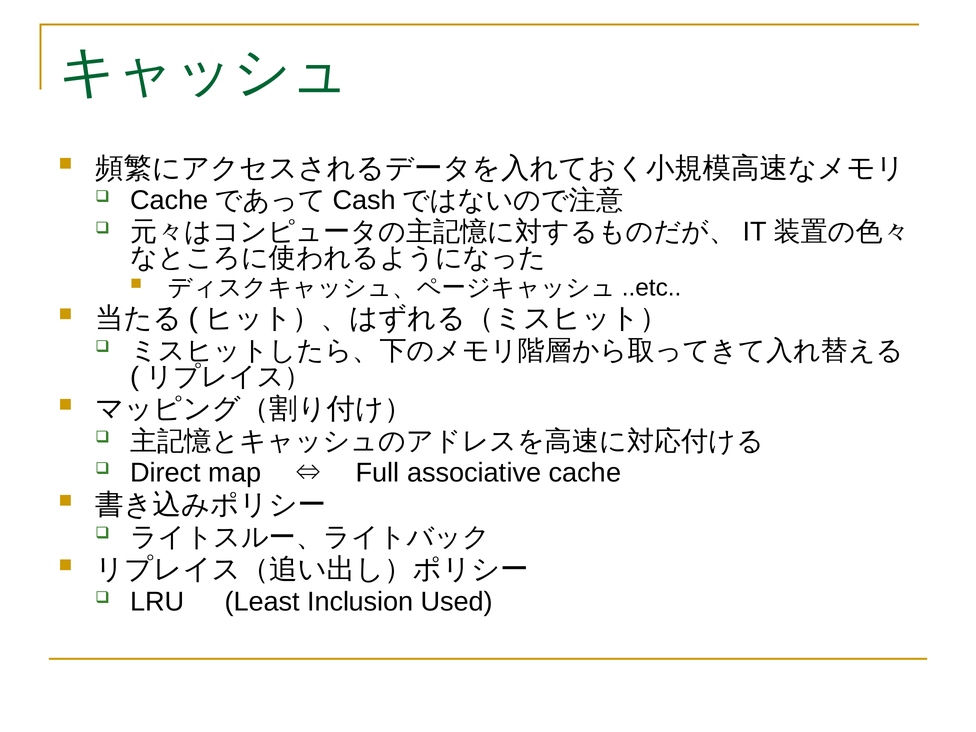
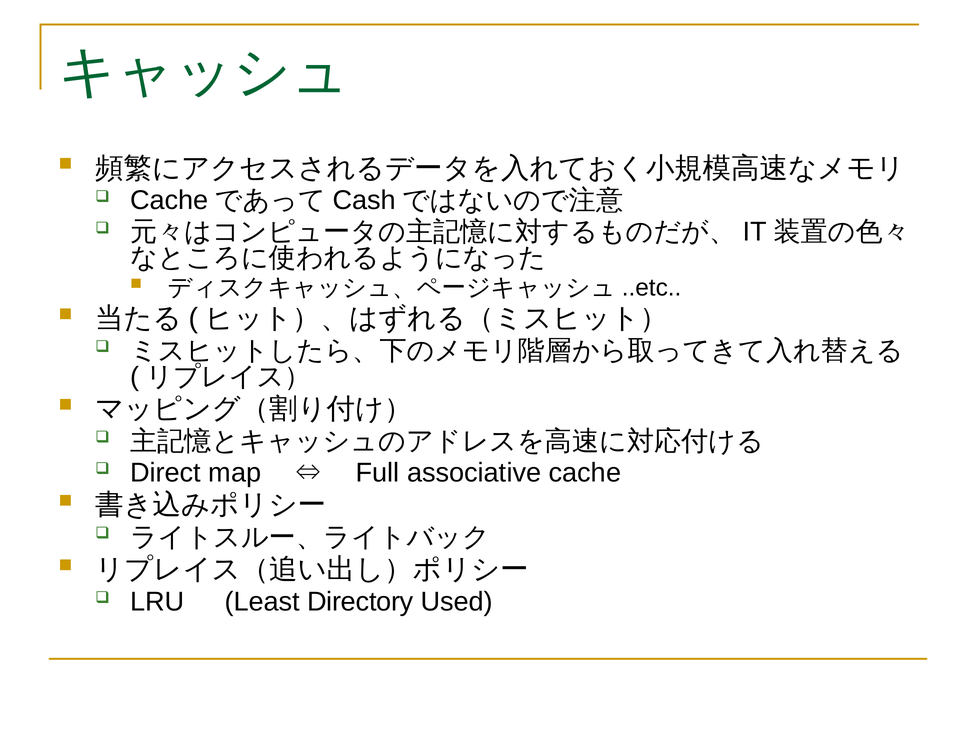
Inclusion: Inclusion -> Directory
